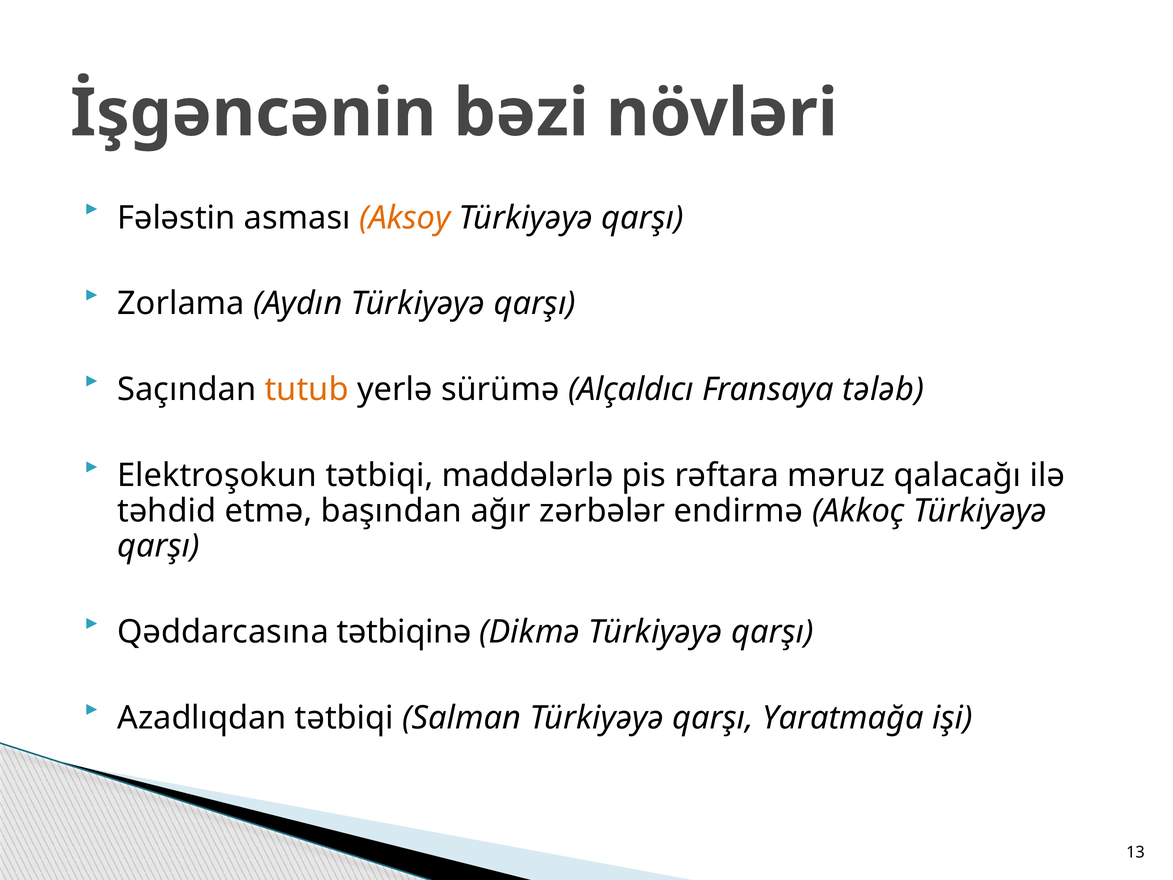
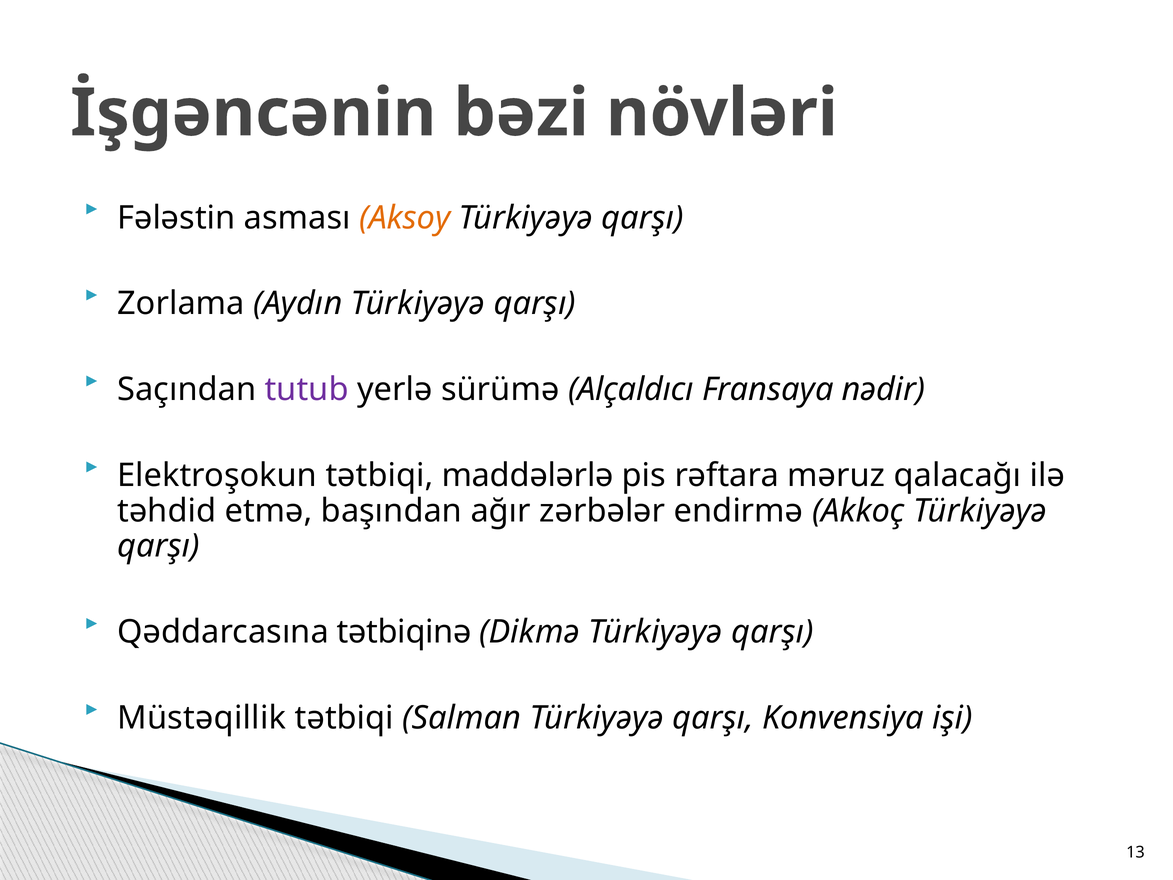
tutub colour: orange -> purple
tələb: tələb -> nədir
Azadlıqdan: Azadlıqdan -> Müstəqillik
Yaratmağa: Yaratmağa -> Konvensiya
